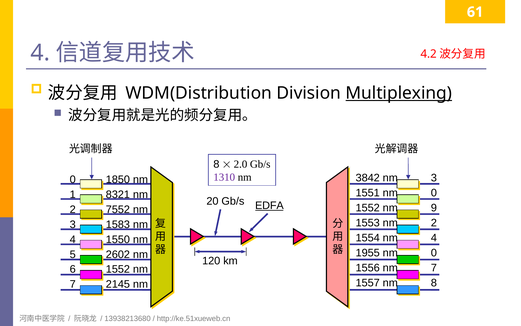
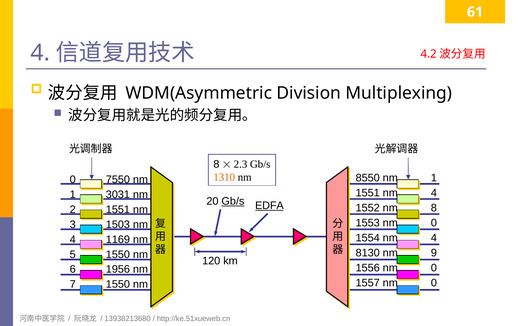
WDM(Distribution: WDM(Distribution -> WDM(Asymmetric
Multiplexing underline: present -> none
2.0: 2.0 -> 2.3
1310 colour: purple -> orange
3842: 3842 -> 8550
3 at (434, 178): 3 -> 1
1850: 1850 -> 7550
1551 nm 0: 0 -> 4
8321: 8321 -> 3031
Gb/s at (233, 201) underline: none -> present
1552 nm 9: 9 -> 8
2 7552: 7552 -> 1551
1553 nm 2: 2 -> 0
1583: 1583 -> 1503
1550: 1550 -> 1169
1955: 1955 -> 8130
0 at (434, 253): 0 -> 9
5 2602: 2602 -> 1550
1556 nm 7: 7 -> 0
6 1552: 1552 -> 1956
1557 nm 8: 8 -> 0
7 2145: 2145 -> 1550
